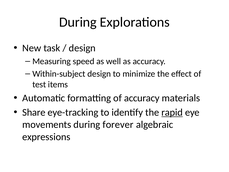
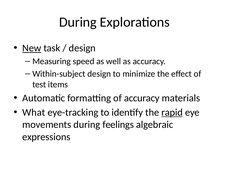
New underline: none -> present
Share: Share -> What
forever: forever -> feelings
